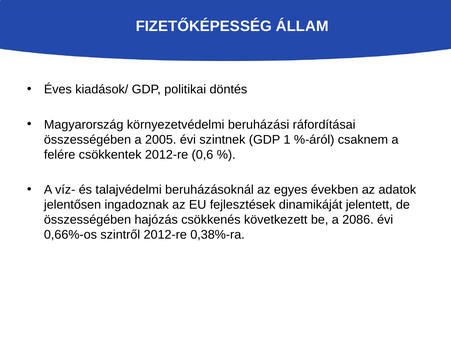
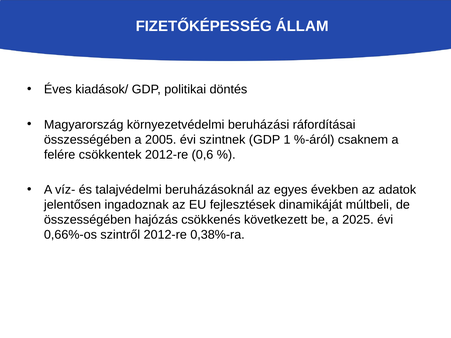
jelentett: jelentett -> múltbeli
2086: 2086 -> 2025
